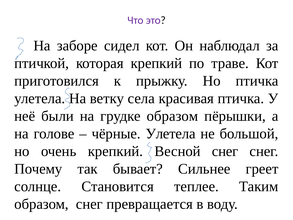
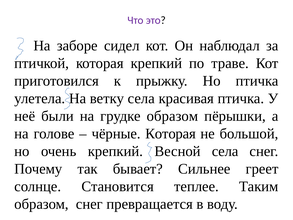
чёрные Улетела: Улетела -> Которая
Весной снег: снег -> села
